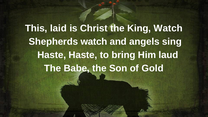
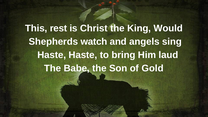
laid: laid -> rest
King Watch: Watch -> Would
